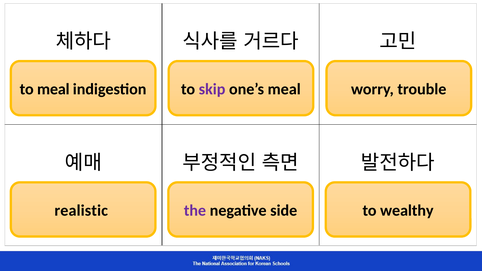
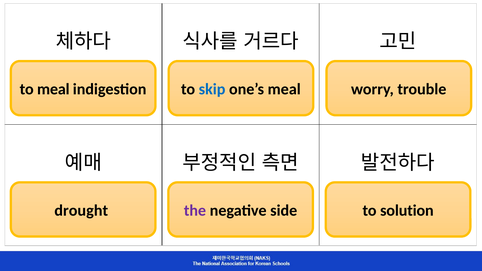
skip colour: purple -> blue
realistic: realistic -> drought
wealthy: wealthy -> solution
